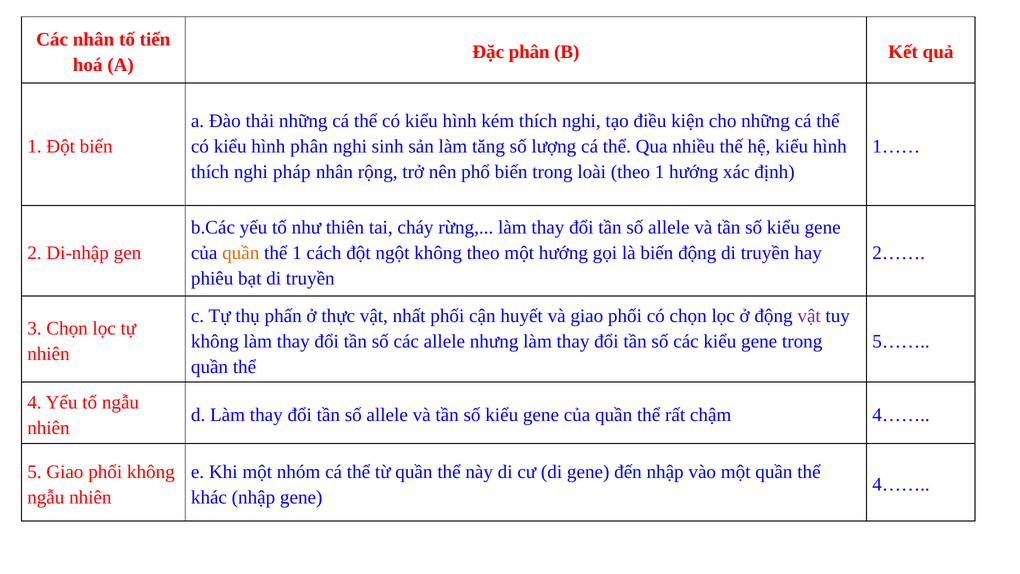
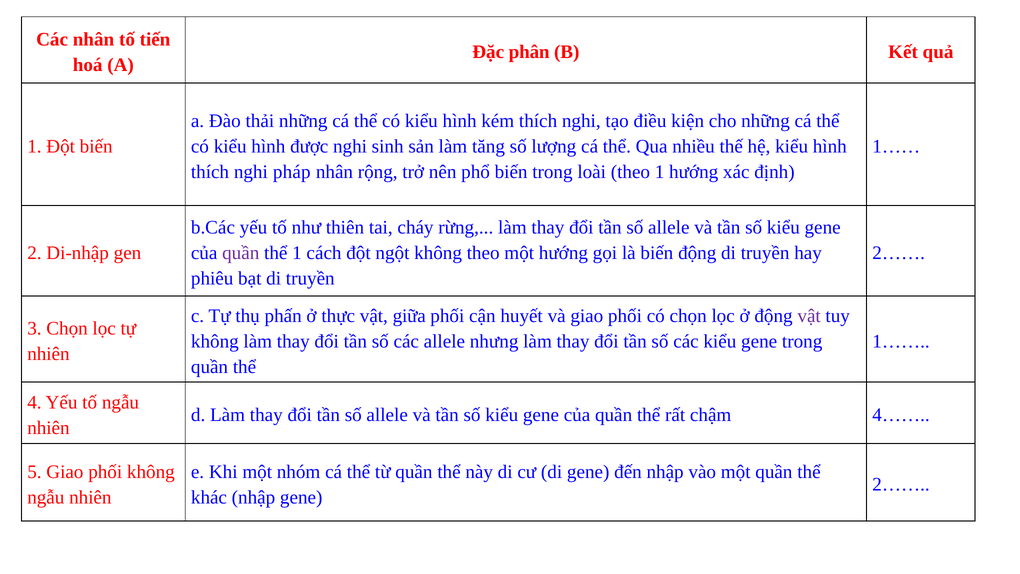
hình phân: phân -> được
quần at (241, 253) colour: orange -> purple
nhất: nhất -> giữa
5…… at (901, 341): 5…… -> 1……
4…… at (901, 484): 4…… -> 2……
